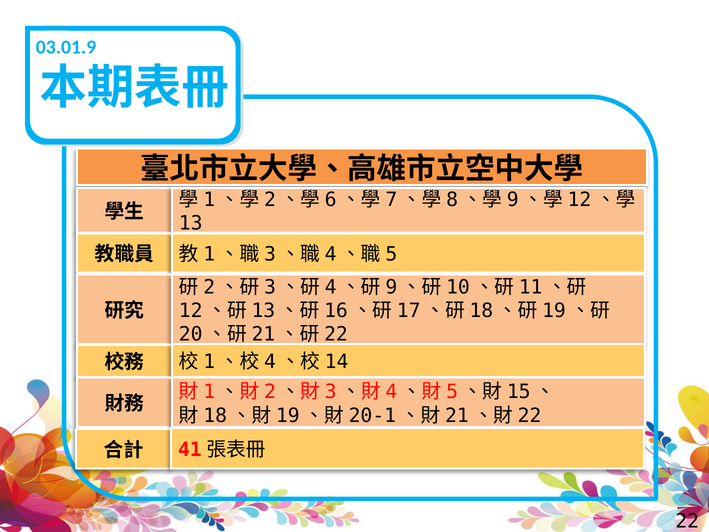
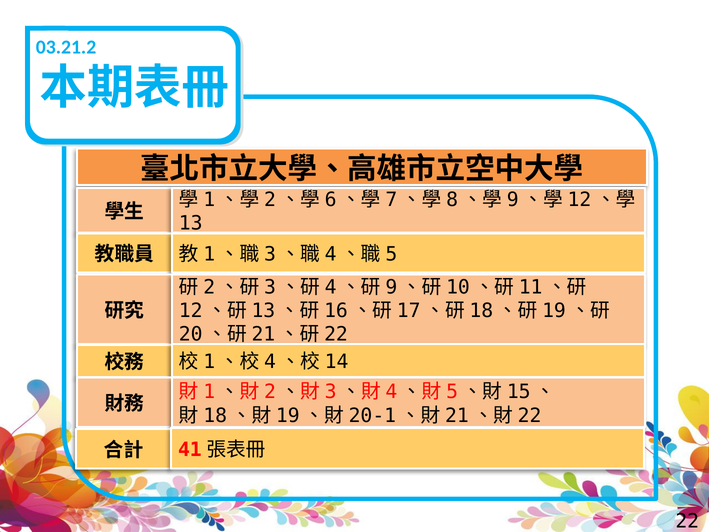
03.01.9: 03.01.9 -> 03.21.2
